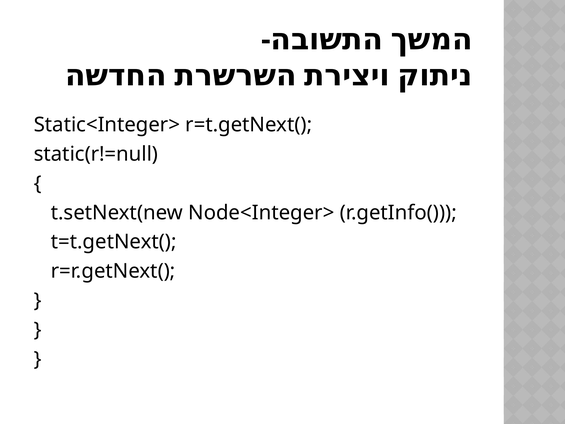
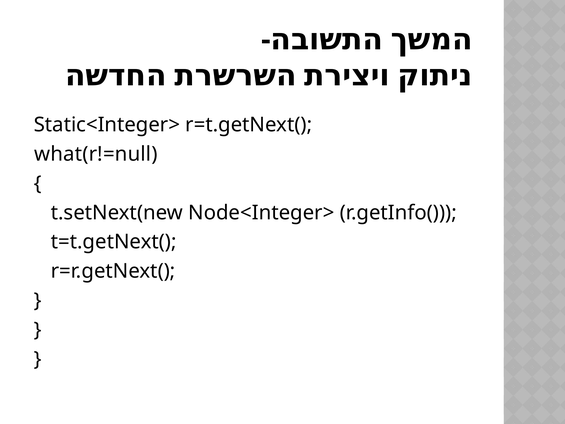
static(r!=null: static(r!=null -> what(r!=null
